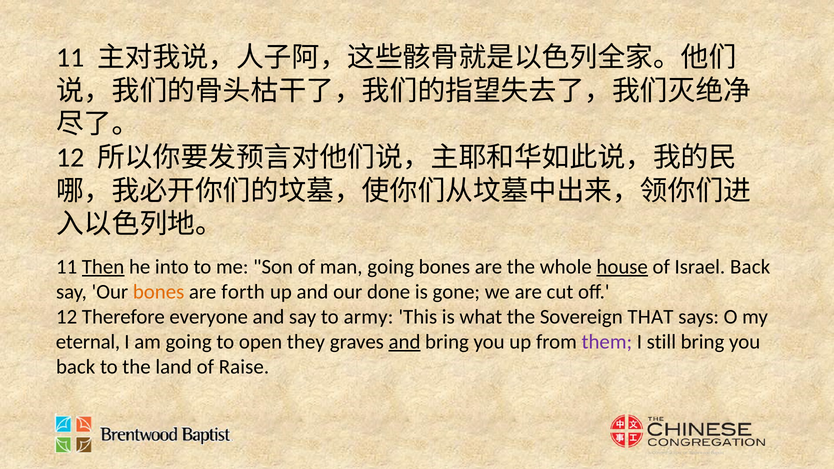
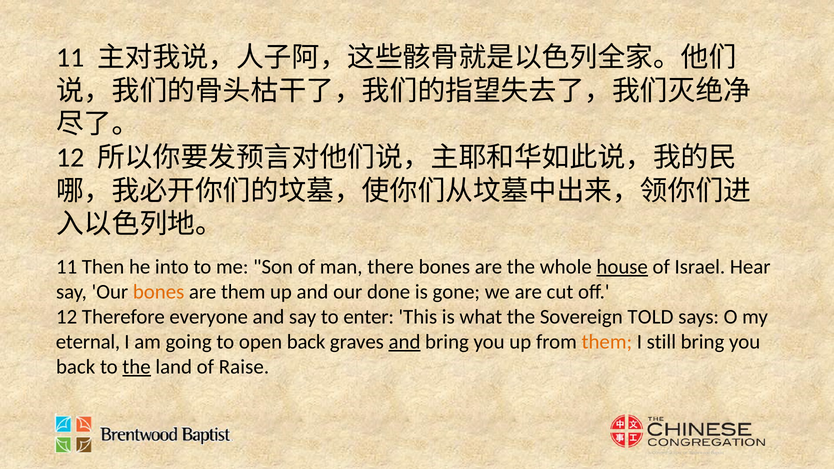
Then underline: present -> none
man going: going -> there
Israel Back: Back -> Hear
are forth: forth -> them
army: army -> enter
THAT: THAT -> TOLD
open they: they -> back
them at (607, 342) colour: purple -> orange
the at (137, 367) underline: none -> present
